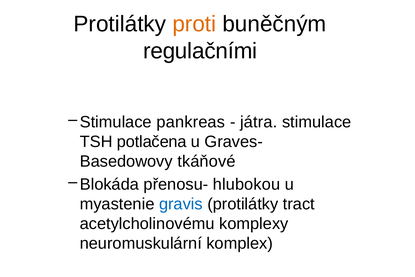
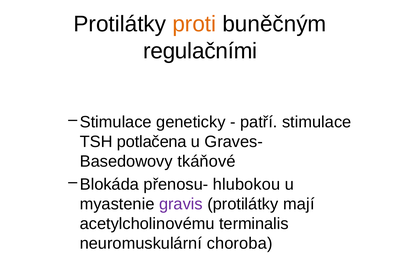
pankreas: pankreas -> geneticky
játra: játra -> patří
gravis colour: blue -> purple
tract: tract -> mají
komplexy: komplexy -> terminalis
komplex: komplex -> choroba
